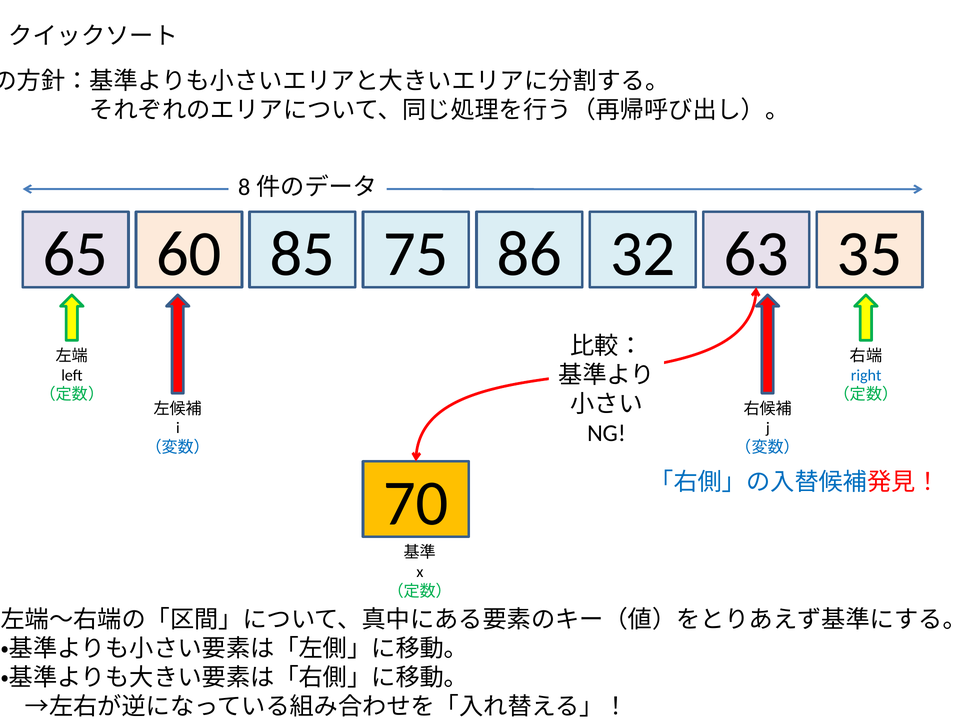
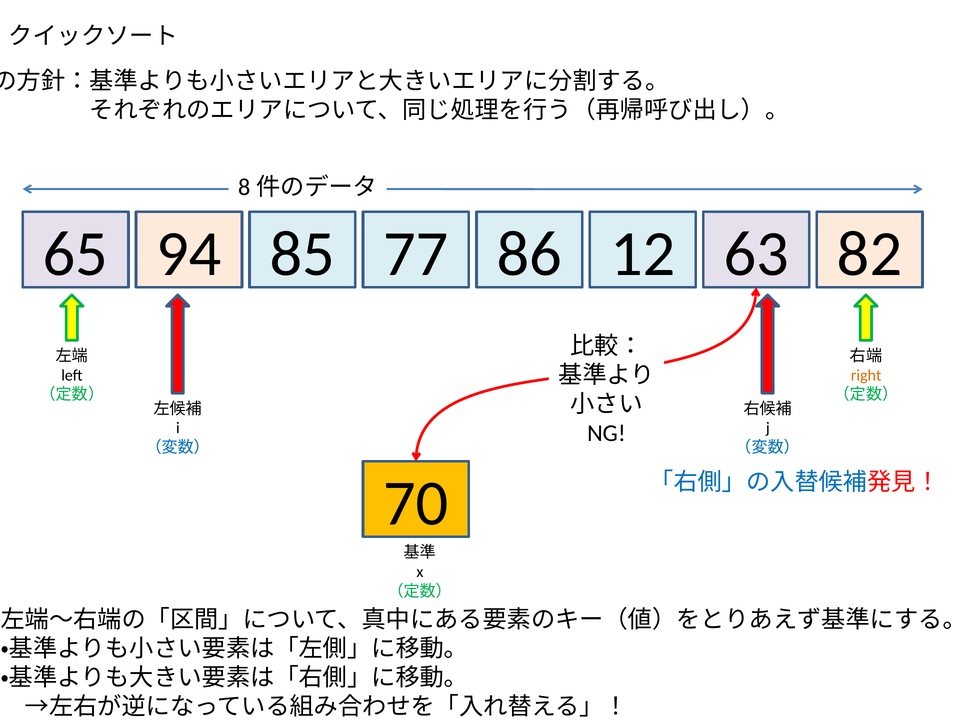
60: 60 -> 94
75: 75 -> 77
32: 32 -> 12
35: 35 -> 82
right colour: blue -> orange
